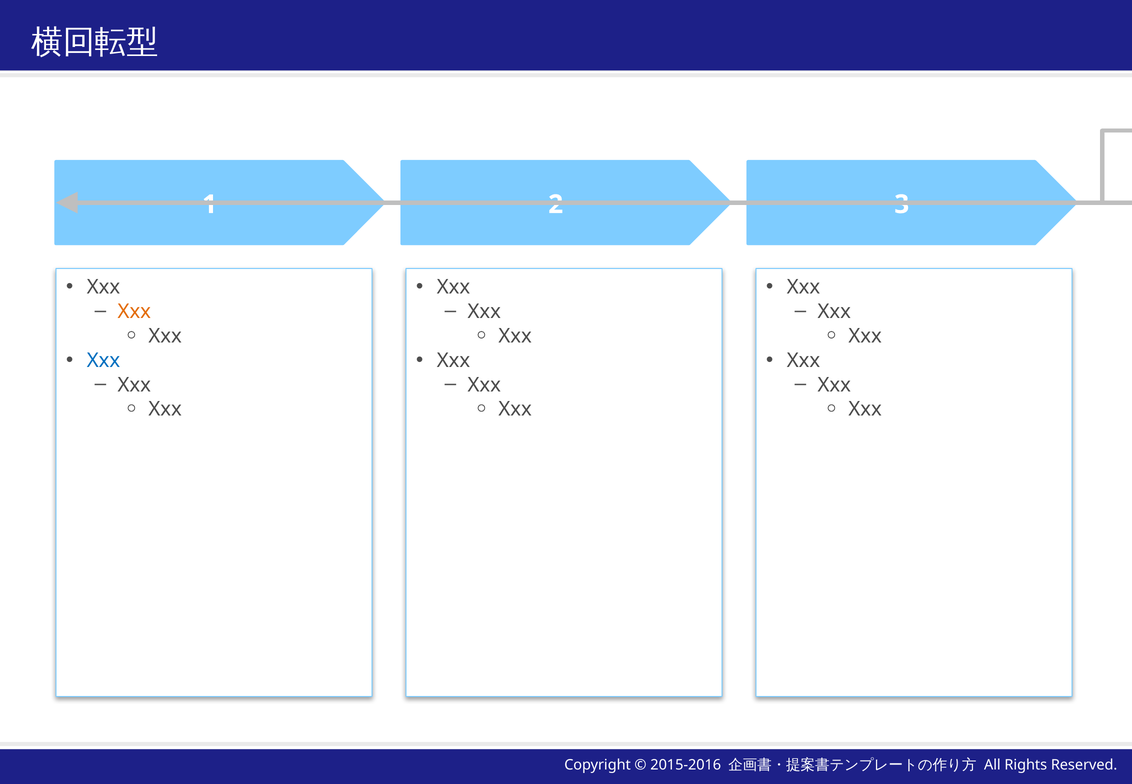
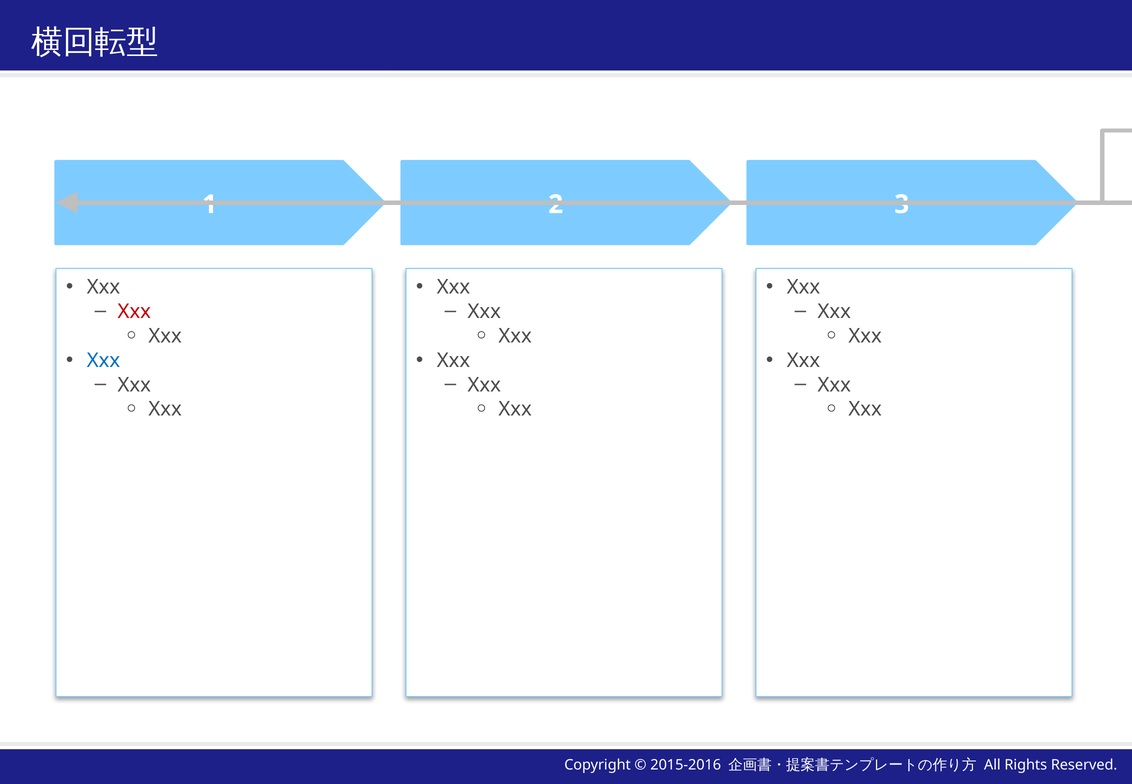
Xxx at (134, 312) colour: orange -> red
